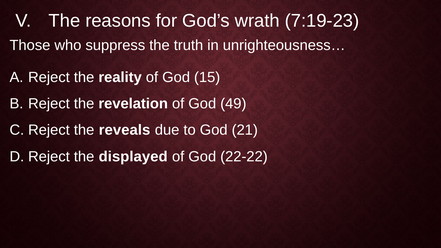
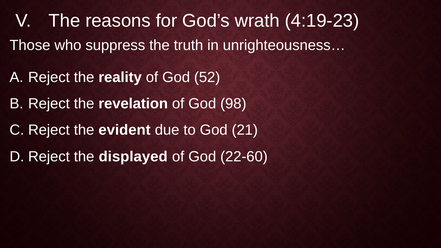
7:19-23: 7:19-23 -> 4:19-23
15: 15 -> 52
49: 49 -> 98
reveals: reveals -> evident
22-22: 22-22 -> 22-60
